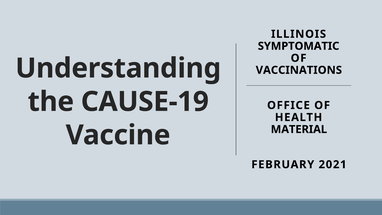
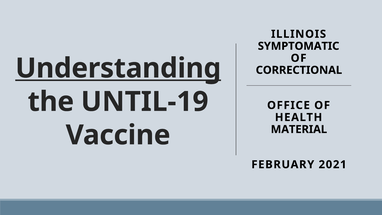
Understanding underline: none -> present
VACCINATIONS: VACCINATIONS -> CORRECTIONAL
CAUSE-19: CAUSE-19 -> UNTIL-19
